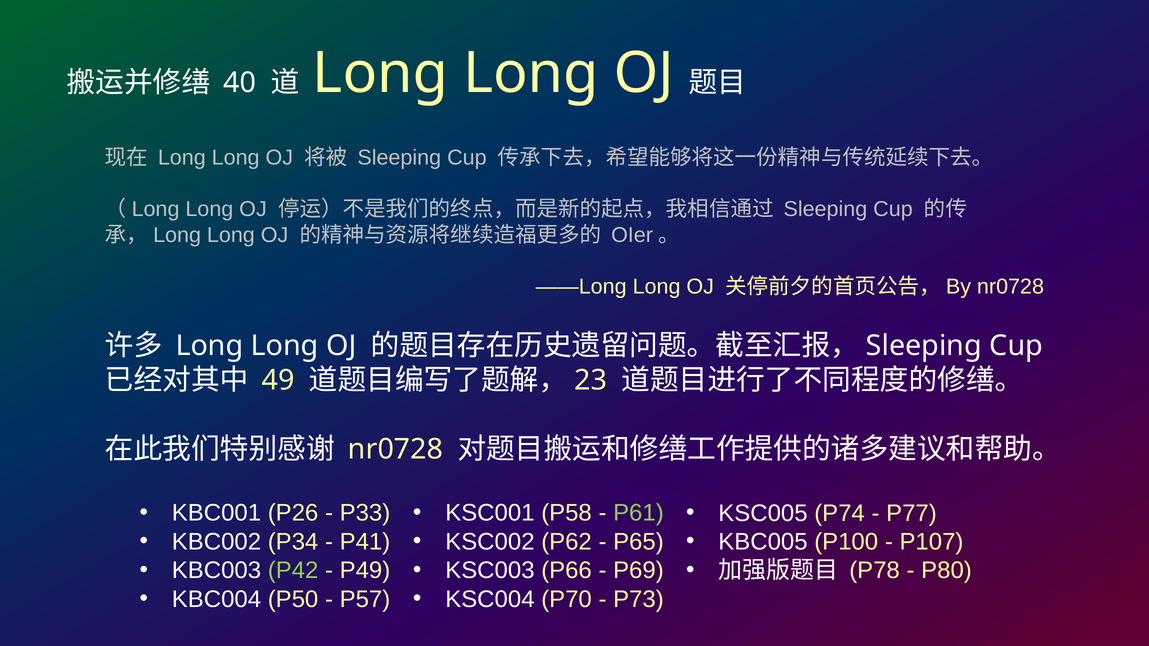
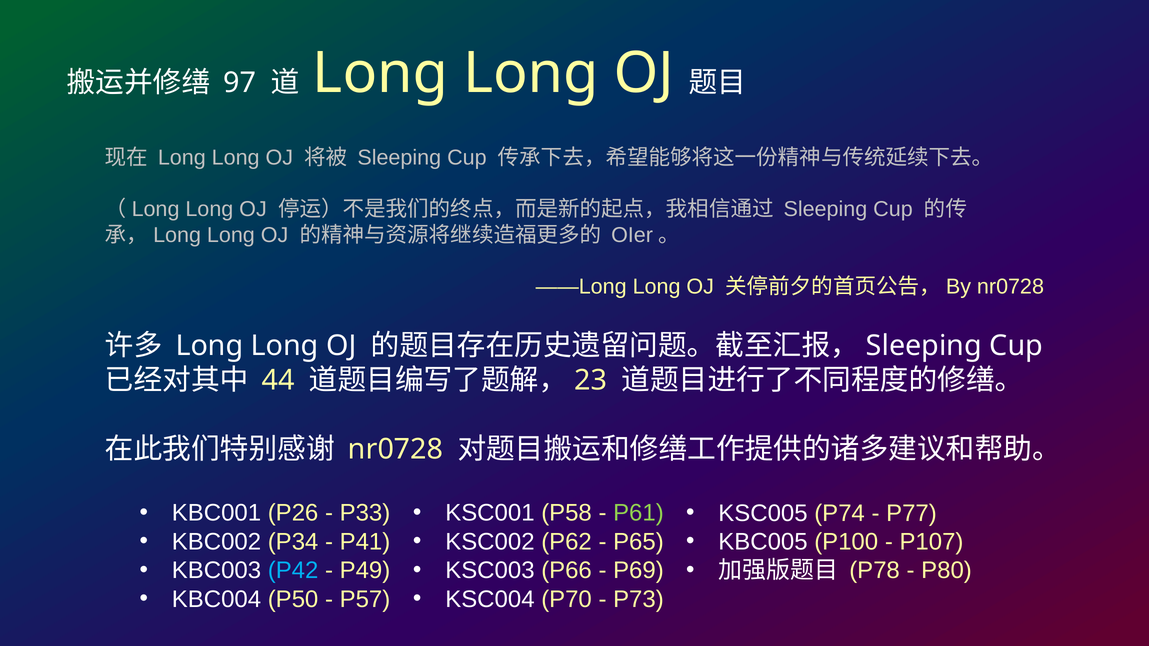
40: 40 -> 97
49: 49 -> 44
P42 colour: light green -> light blue
